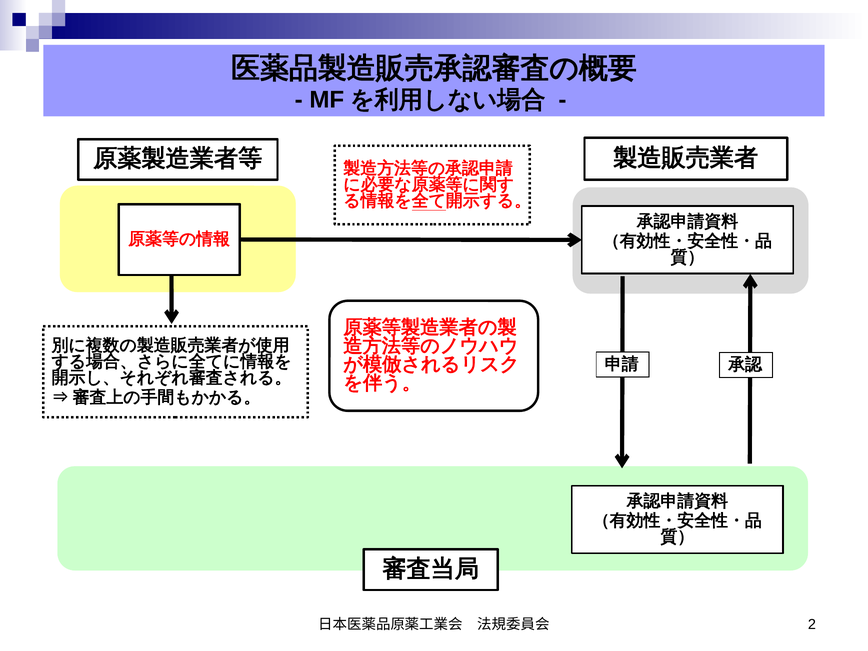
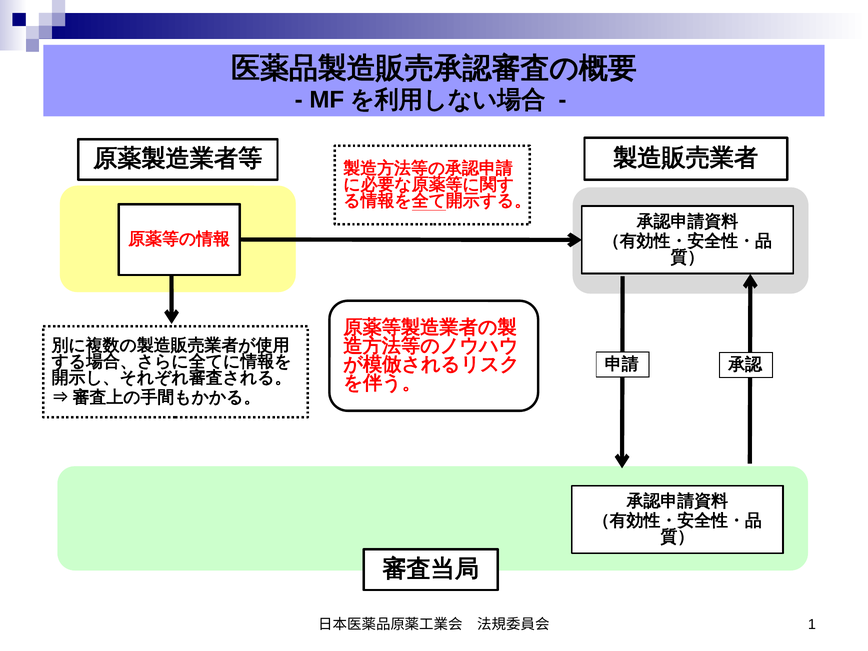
2: 2 -> 1
